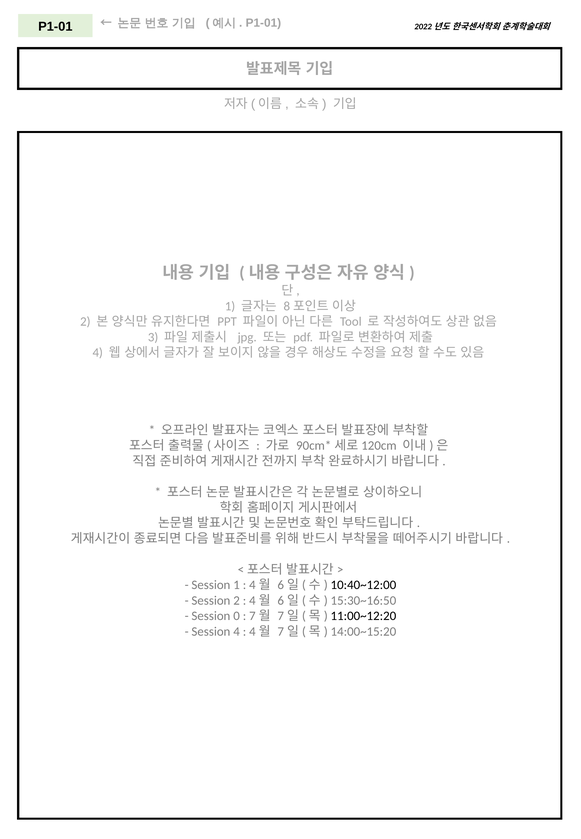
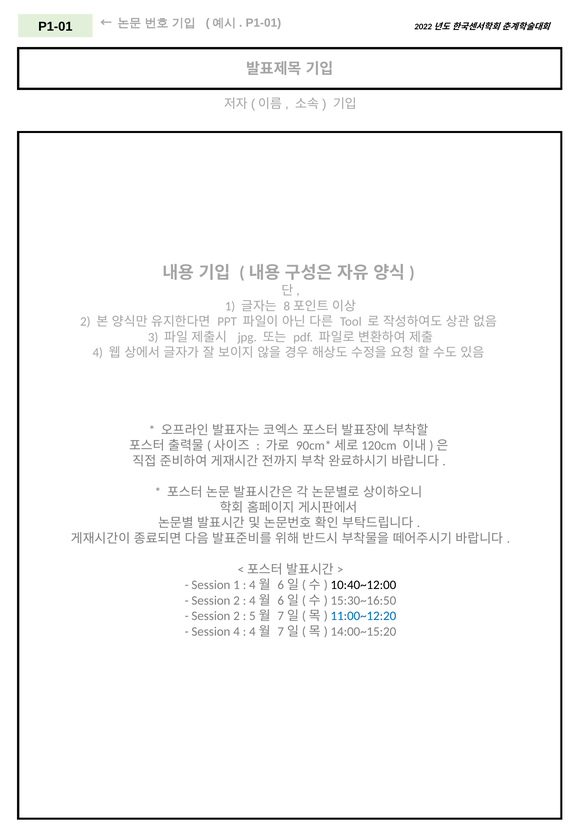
0 at (237, 616): 0 -> 2
7: 7 -> 5
11:00~12:20 colour: black -> blue
